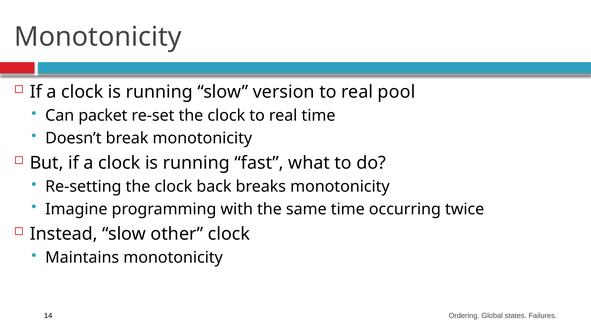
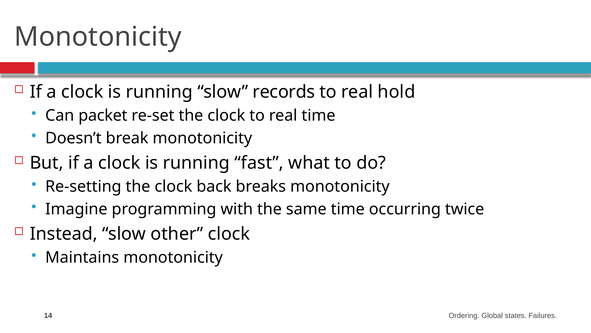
version: version -> records
pool: pool -> hold
